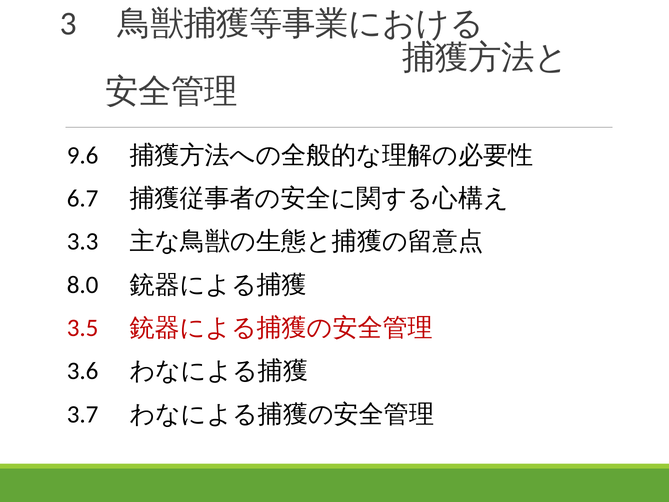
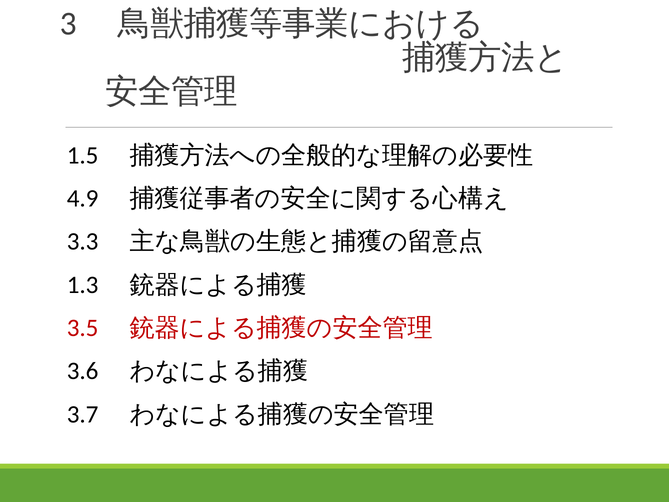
9.6: 9.6 -> 1.5
6.7: 6.7 -> 4.9
8.0: 8.0 -> 1.3
